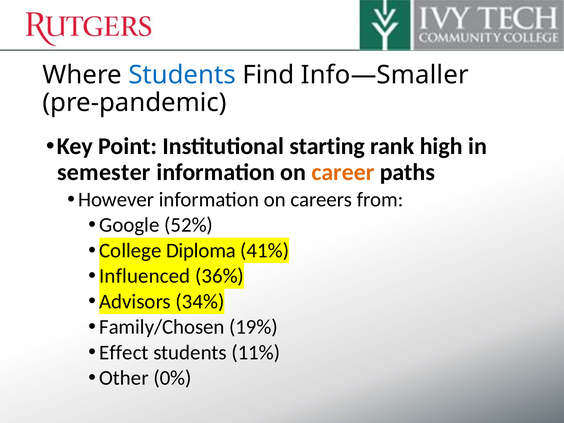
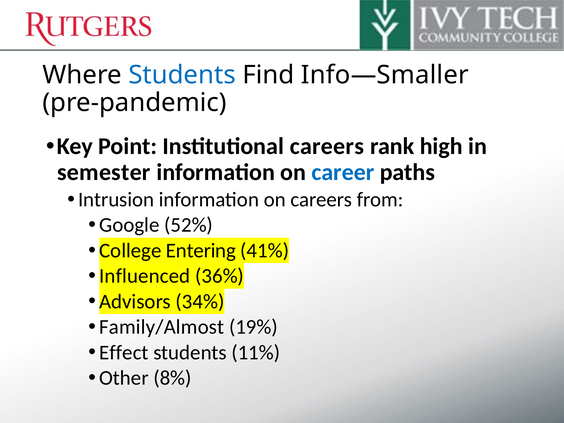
Institutional starting: starting -> careers
career colour: orange -> blue
However: However -> Intrusion
Diploma: Diploma -> Entering
Family/Chosen: Family/Chosen -> Family/Almost
0%: 0% -> 8%
